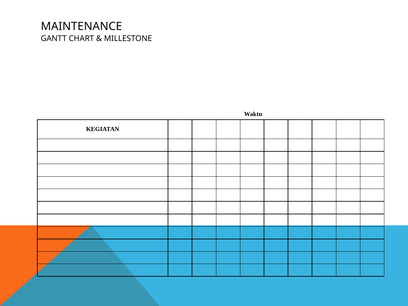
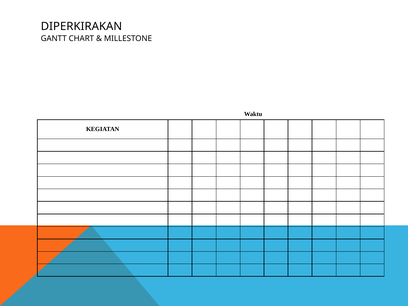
MAINTENANCE: MAINTENANCE -> DIPERKIRAKAN
